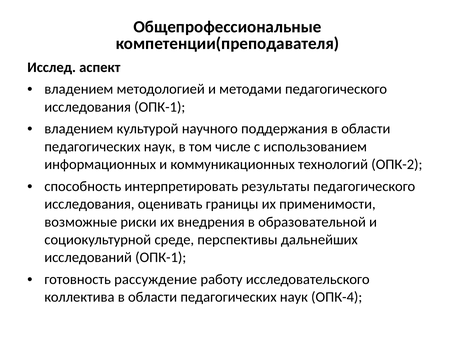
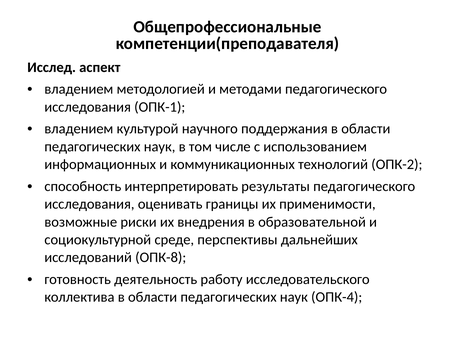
исследований ОПК-1: ОПК-1 -> ОПК-8
рассуждение: рассуждение -> деятельность
